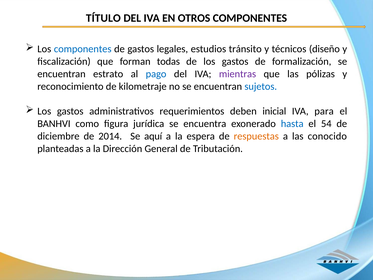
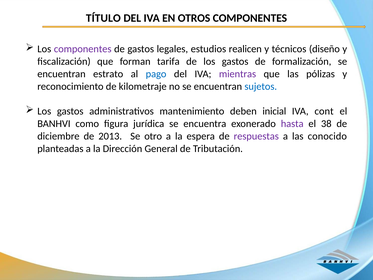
componentes at (83, 49) colour: blue -> purple
tránsito: tránsito -> realicen
todas: todas -> tarifa
requerimientos: requerimientos -> mantenimiento
para: para -> cont
hasta colour: blue -> purple
54: 54 -> 38
2014: 2014 -> 2013
aquí: aquí -> otro
respuestas colour: orange -> purple
